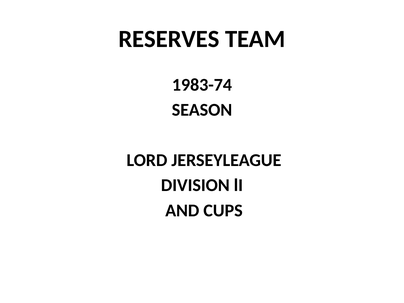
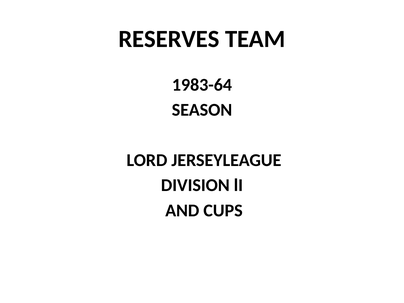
1983-74: 1983-74 -> 1983-64
